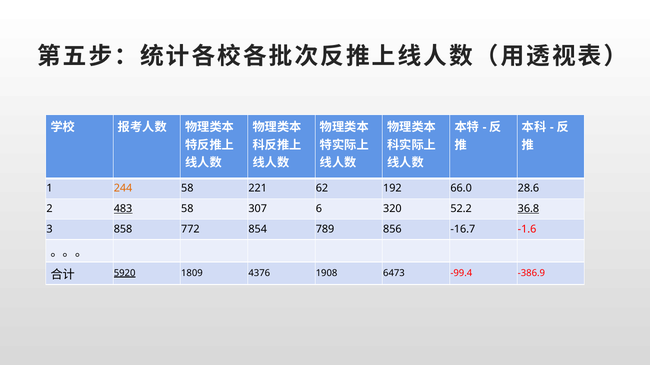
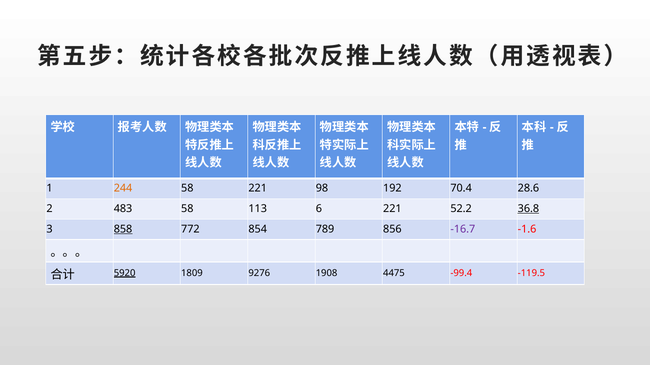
62: 62 -> 98
66.0: 66.0 -> 70.4
483 underline: present -> none
307: 307 -> 113
6 320: 320 -> 221
858 underline: none -> present
-16.7 colour: black -> purple
4376: 4376 -> 9276
6473: 6473 -> 4475
-386.9: -386.9 -> -119.5
